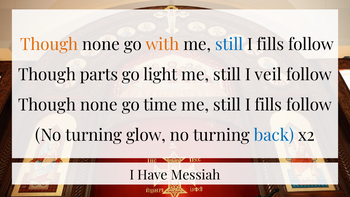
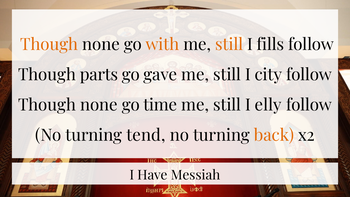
still at (229, 45) colour: blue -> orange
light: light -> gave
veil: veil -> city
fills at (268, 105): fills -> elly
glow: glow -> tend
back colour: blue -> orange
